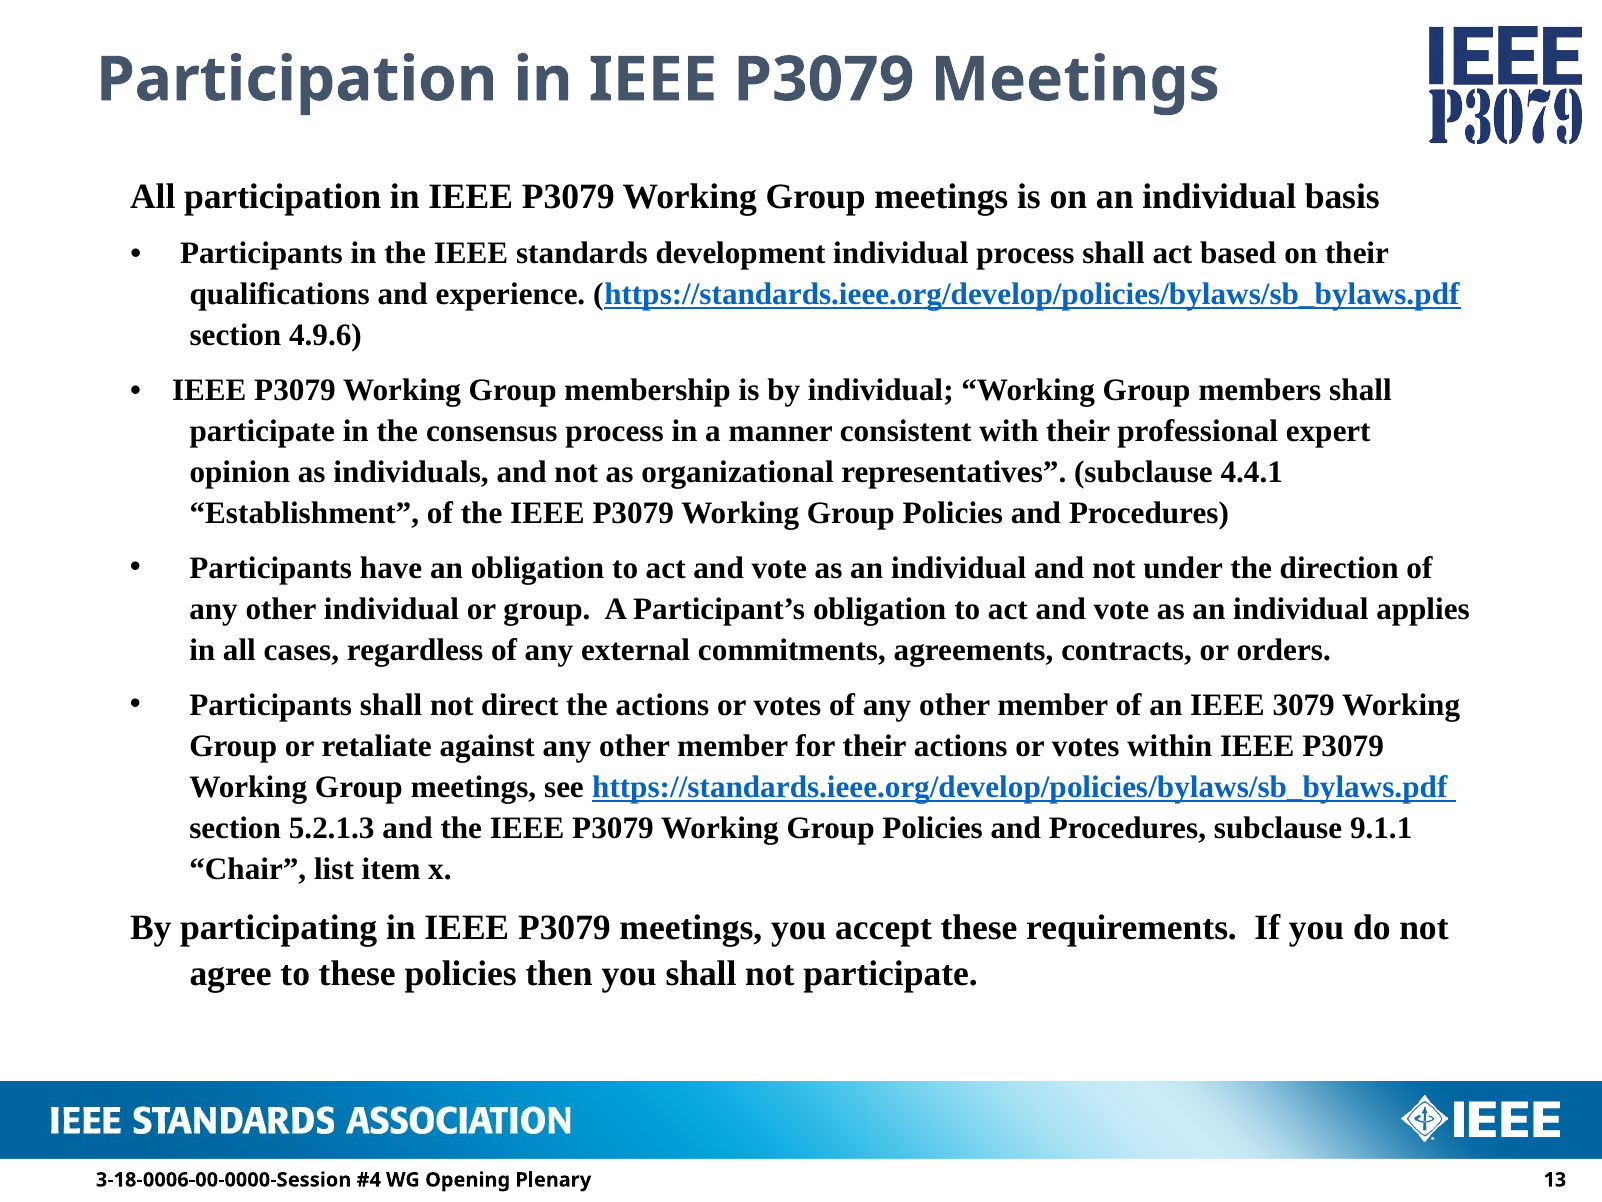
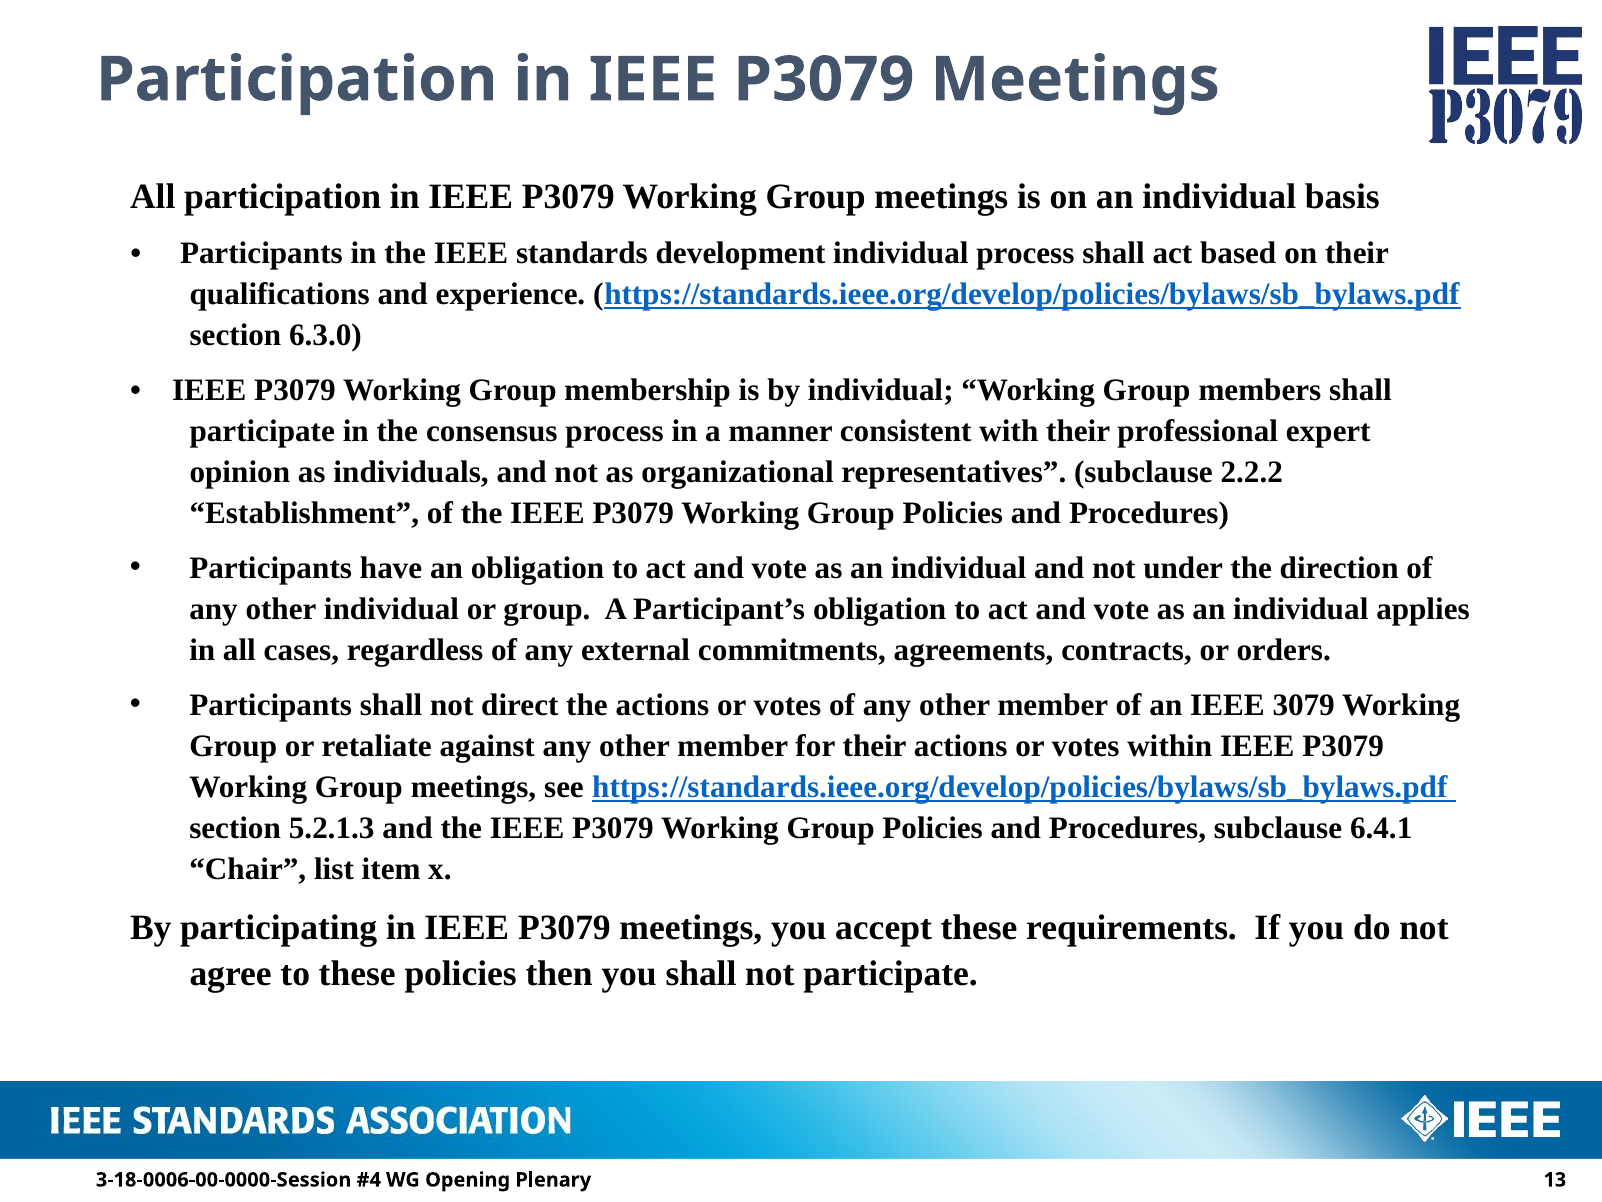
4.9.6: 4.9.6 -> 6.3.0
4.4.1: 4.4.1 -> 2.2.2
9.1.1: 9.1.1 -> 6.4.1
